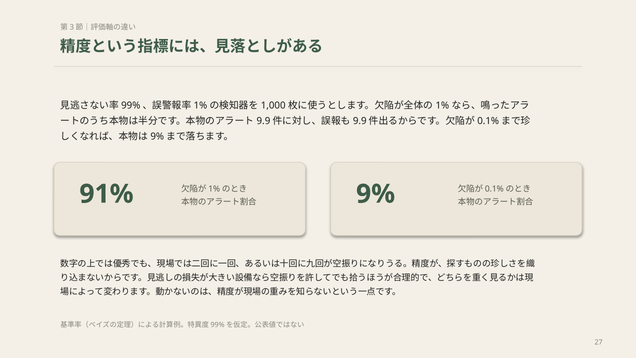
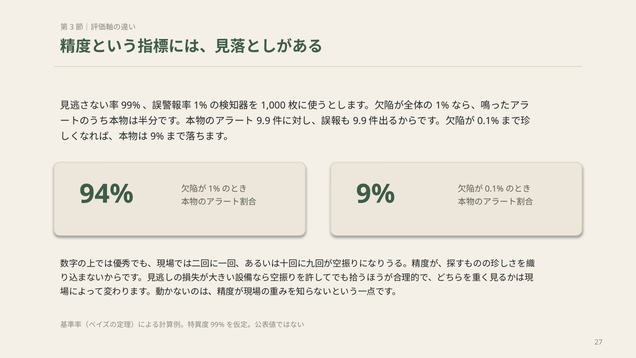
91%: 91% -> 94%
